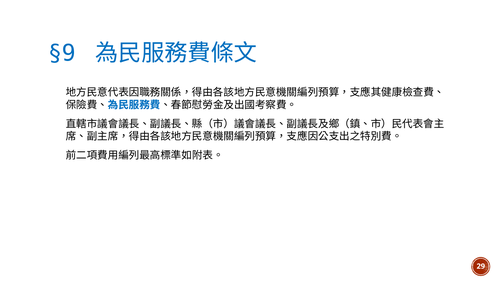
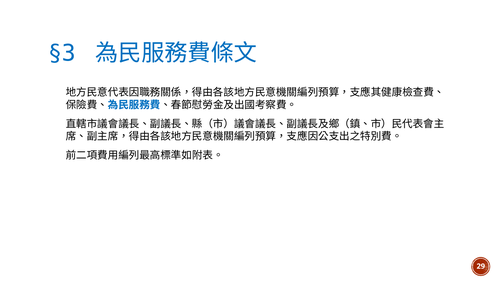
§9: §9 -> §3
